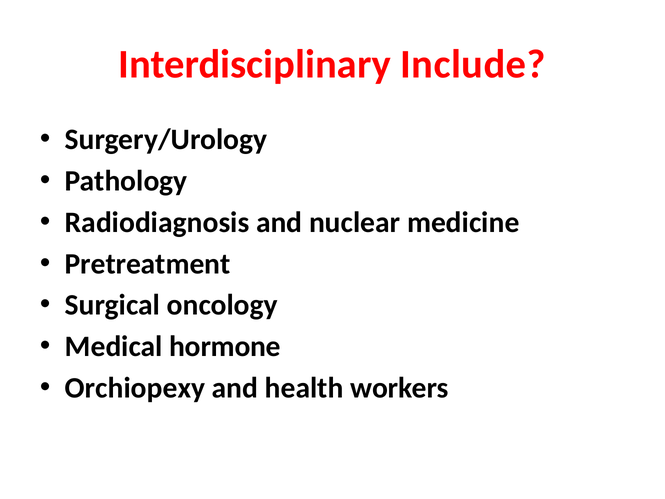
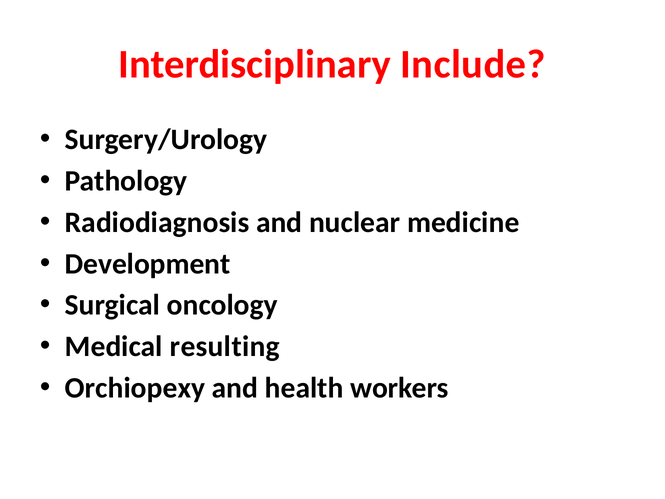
Pretreatment: Pretreatment -> Development
hormone: hormone -> resulting
